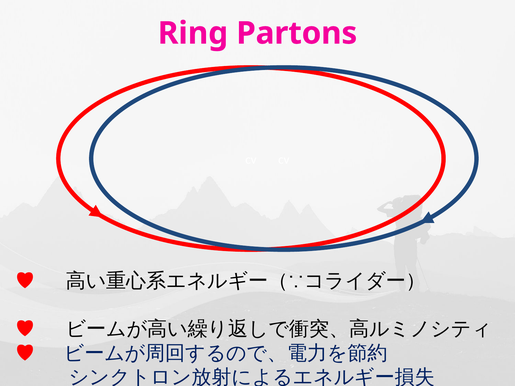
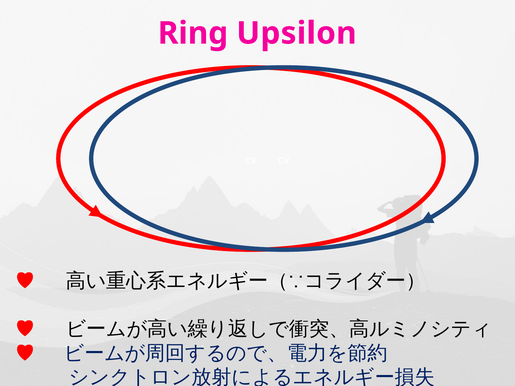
Partons: Partons -> Upsilon
